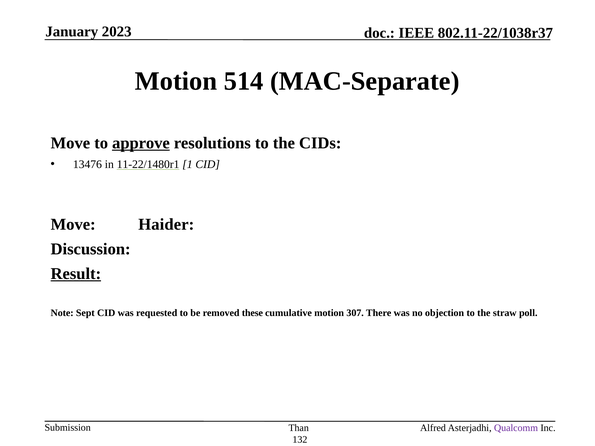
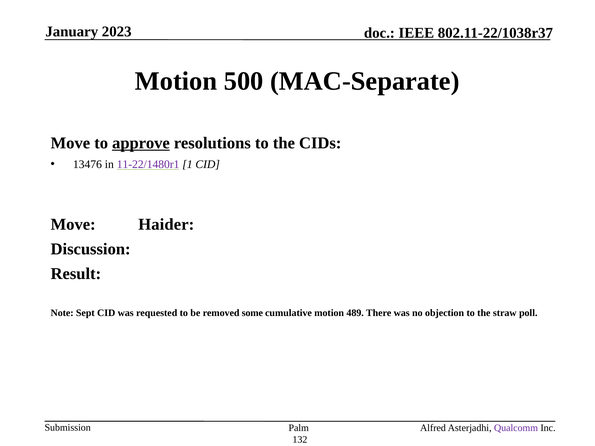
514: 514 -> 500
11-22/1480r1 colour: black -> purple
Result underline: present -> none
these: these -> some
307: 307 -> 489
Than: Than -> Palm
